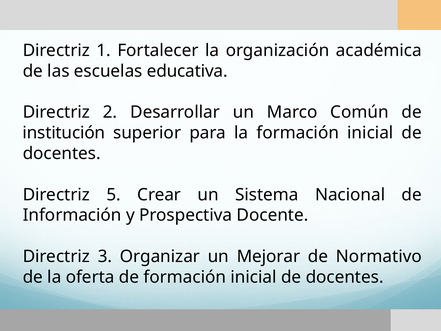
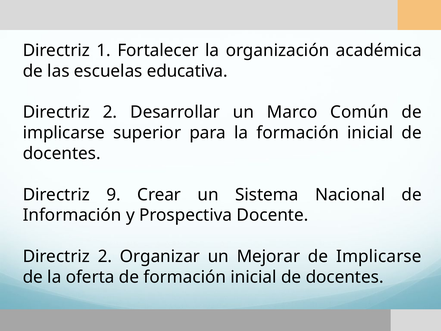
institución at (64, 133): institución -> implicarse
5: 5 -> 9
3 at (105, 256): 3 -> 2
Normativo at (379, 256): Normativo -> Implicarse
